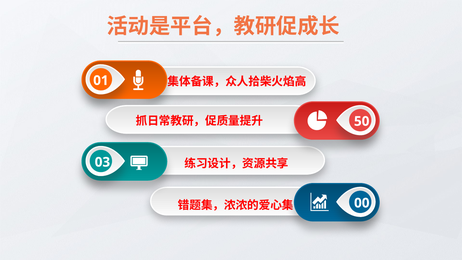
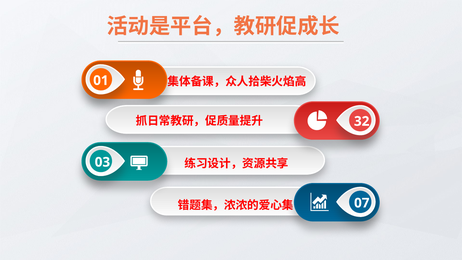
50: 50 -> 32
00: 00 -> 07
